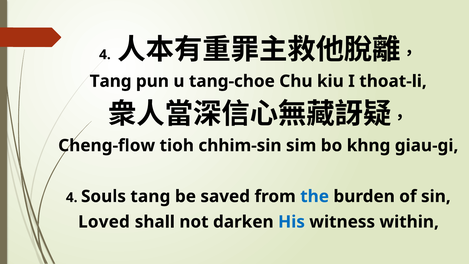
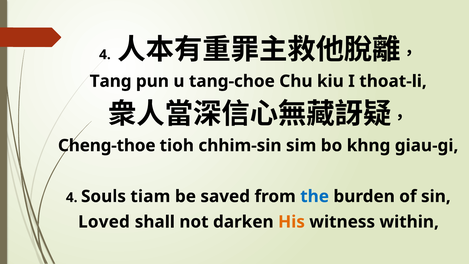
Cheng-flow: Cheng-flow -> Cheng-thoe
Souls tang: tang -> tiam
His colour: blue -> orange
